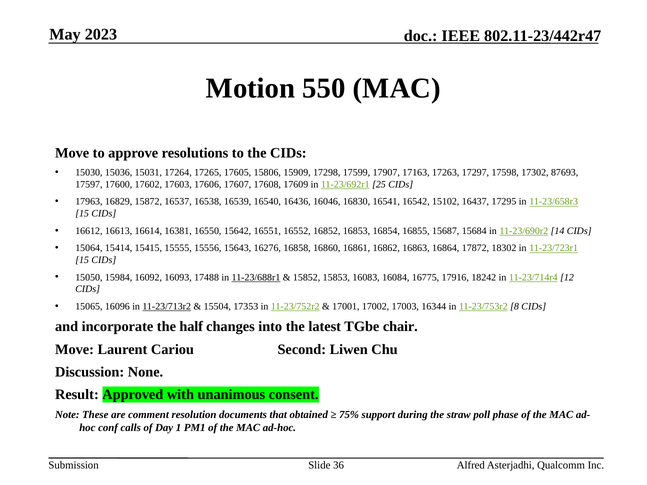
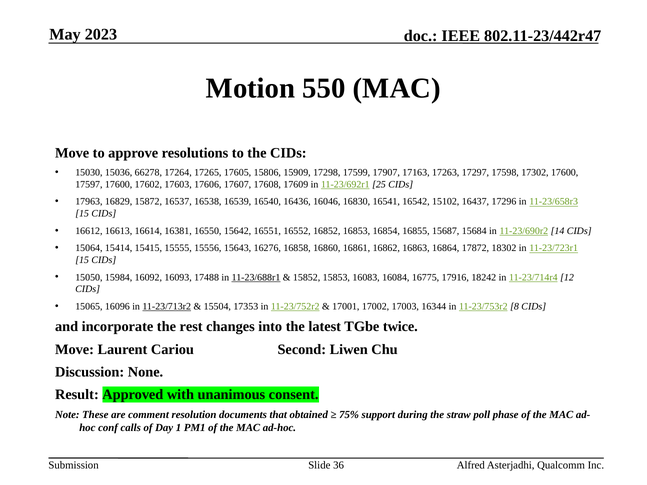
15031: 15031 -> 66278
17302 87693: 87693 -> 17600
17295: 17295 -> 17296
half: half -> rest
chair: chair -> twice
